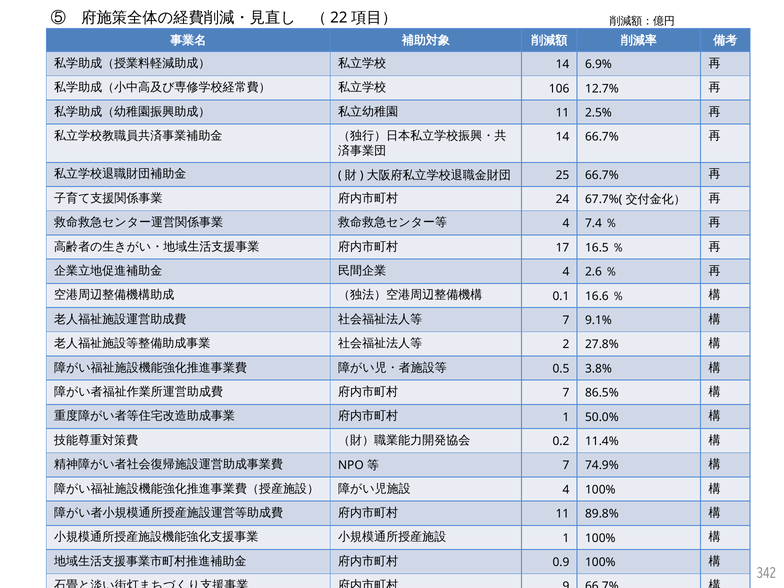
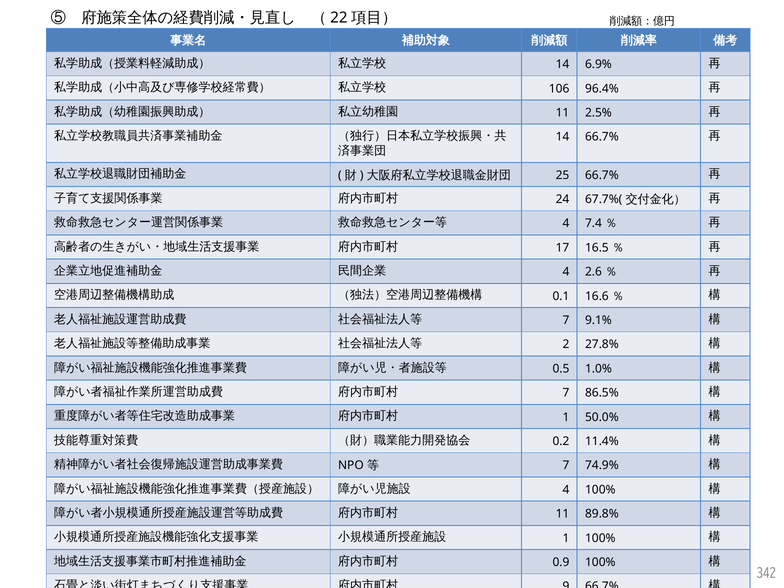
12.7%: 12.7% -> 96.4%
3.8%: 3.8% -> 1.0%
